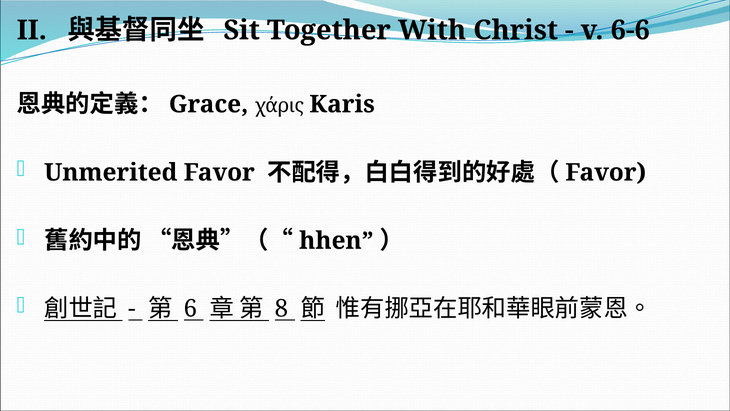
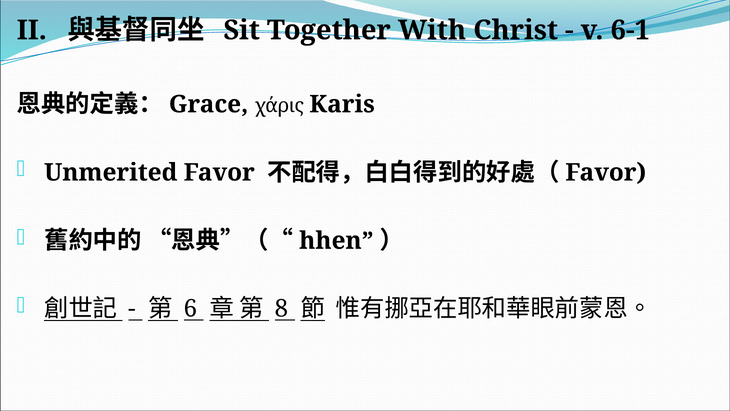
6-6: 6-6 -> 6-1
